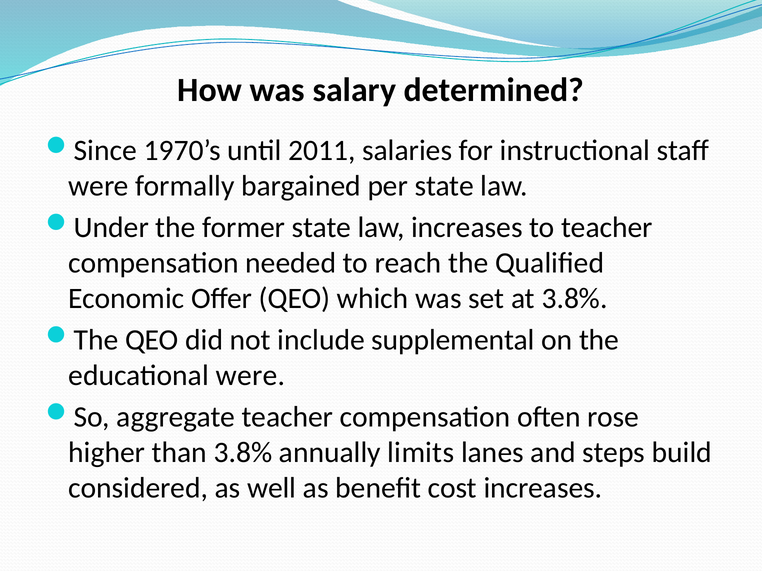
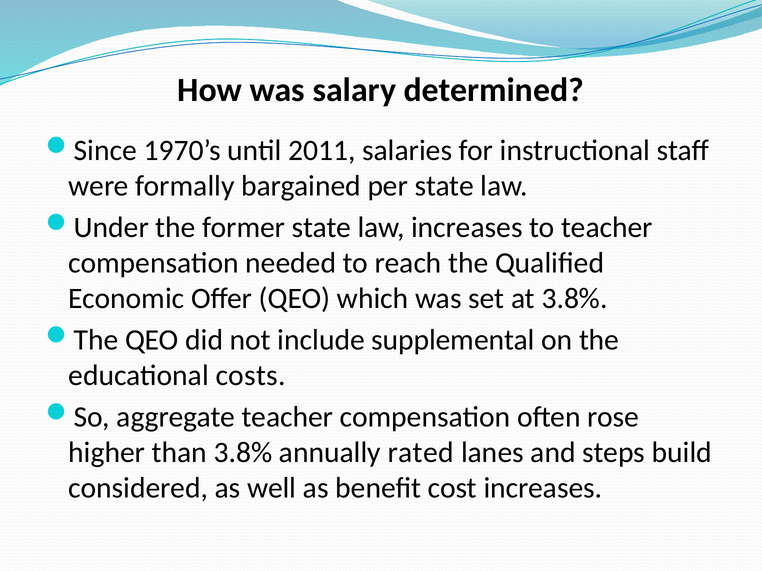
educational were: were -> costs
limits: limits -> rated
